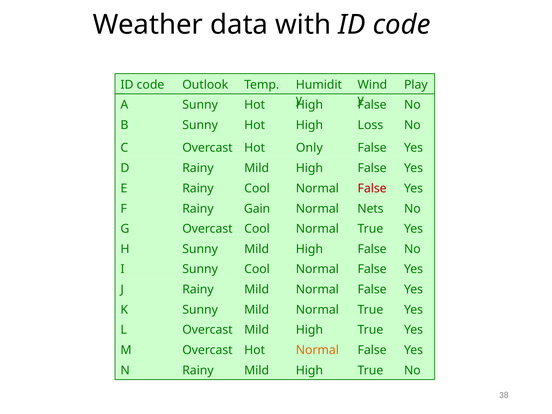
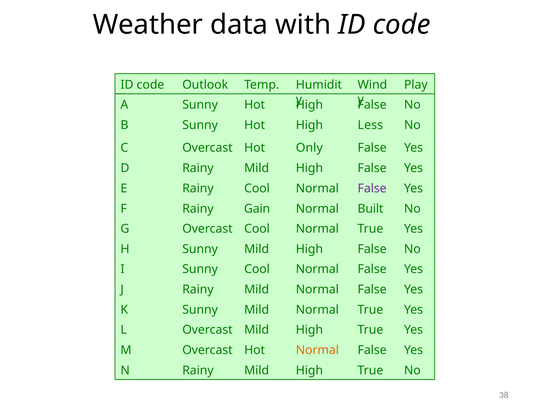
Loss: Loss -> Less
False at (372, 188) colour: red -> purple
Nets: Nets -> Built
